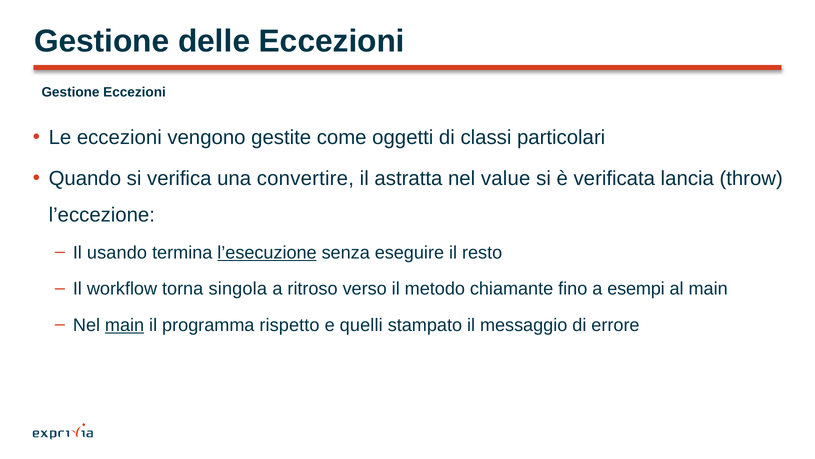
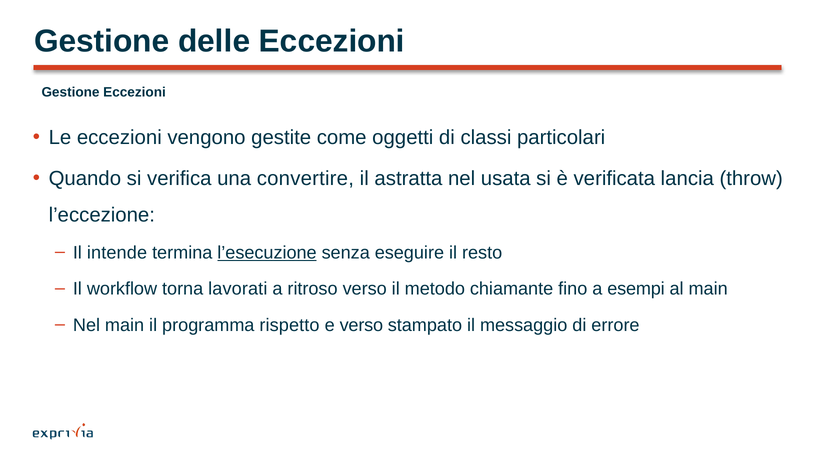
value: value -> usata
usando: usando -> intende
singola: singola -> lavorati
main at (125, 325) underline: present -> none
e quelli: quelli -> verso
